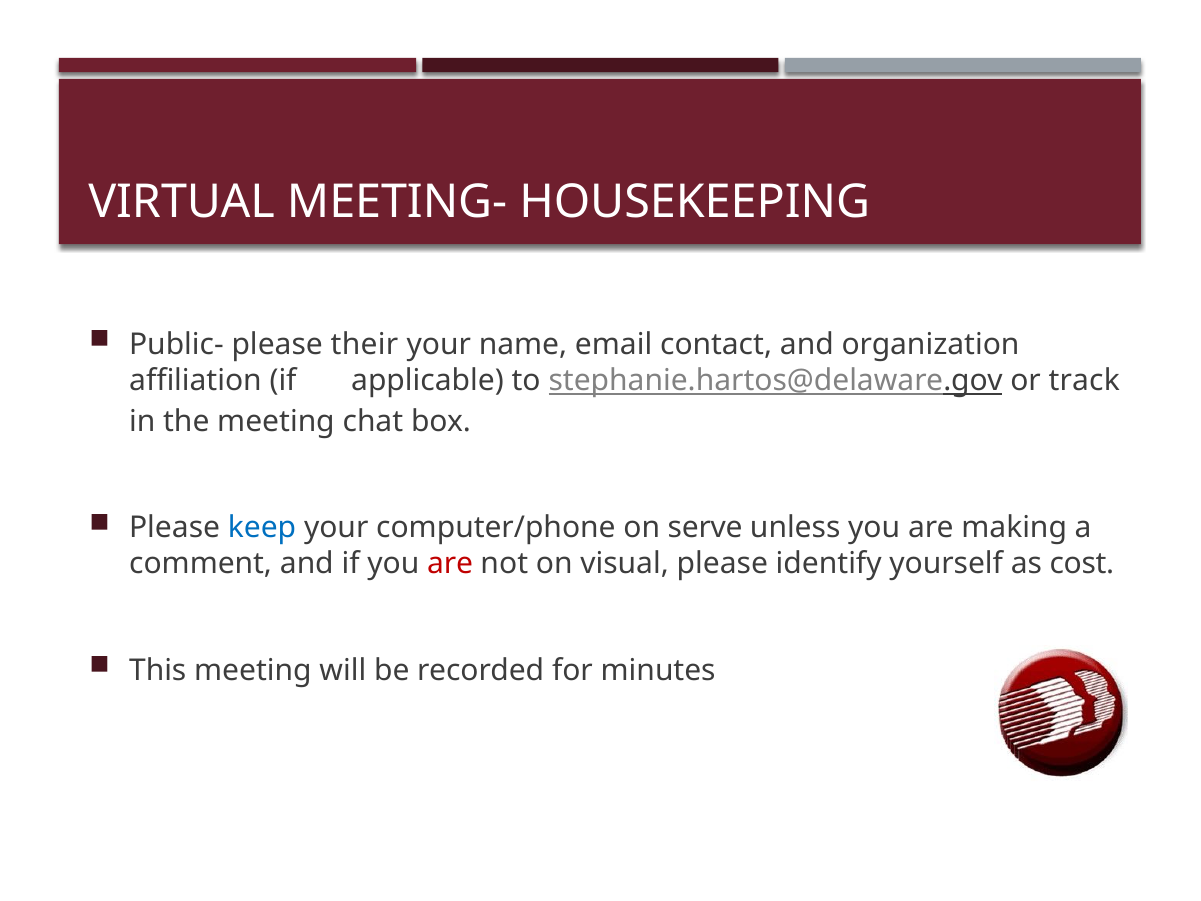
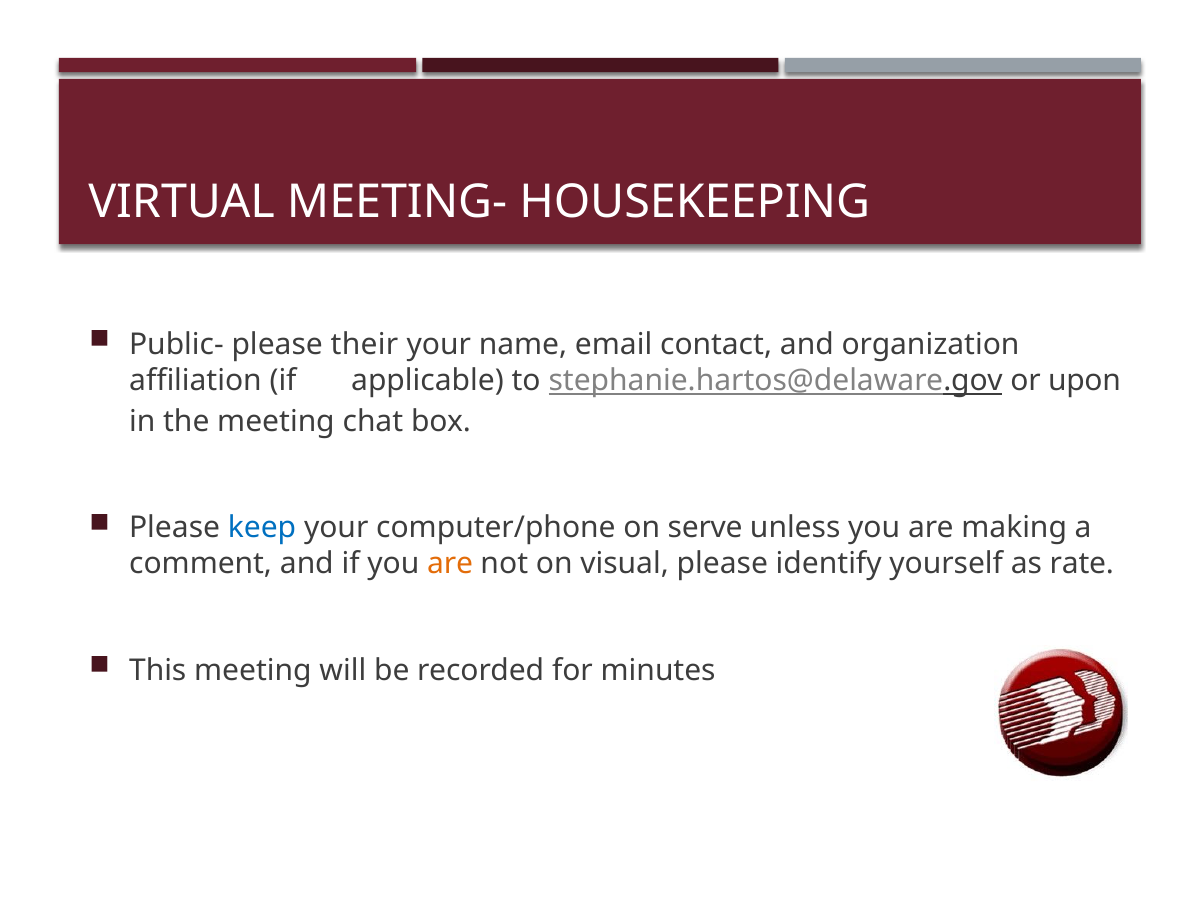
track: track -> upon
are at (450, 564) colour: red -> orange
cost: cost -> rate
